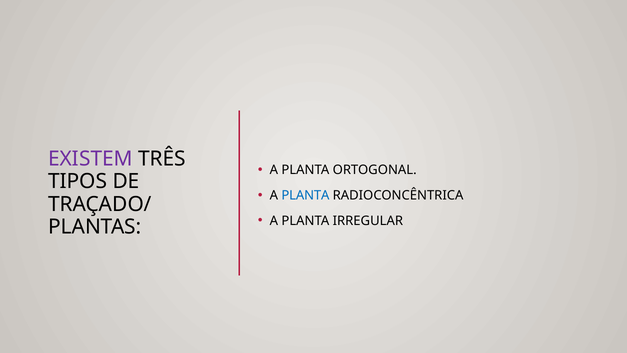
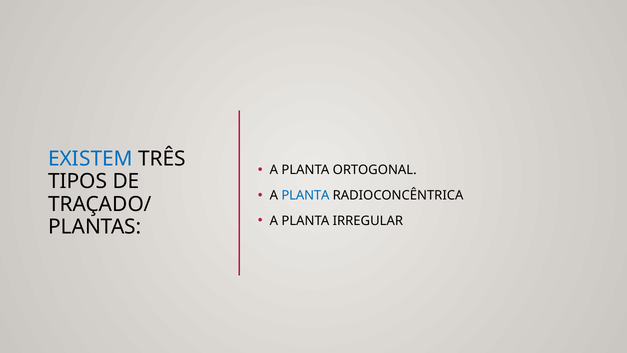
EXISTEM colour: purple -> blue
